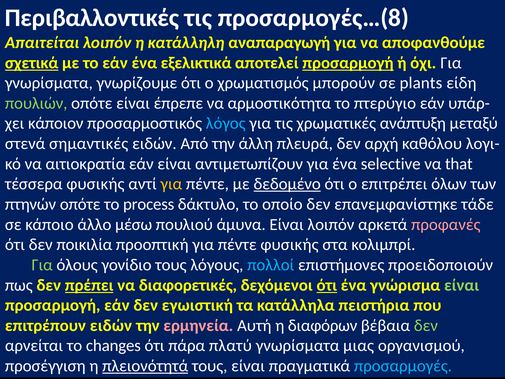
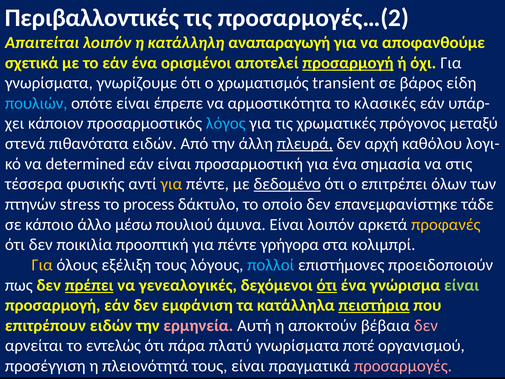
προσαρμογές…(8: προσαρμογές…(8 -> προσαρμογές…(2
σχετικά underline: present -> none
εξελικτικά: εξελικτικά -> ορισμένοι
μπορούν: μπορούν -> transient
plants: plants -> βάρος
πουλιών colour: light green -> light blue
πτερύγιο: πτερύγιο -> κλασικές
ανάπτυξη: ανάπτυξη -> πρόγονος
σημαντικές: σημαντικές -> πιθανότατα
πλευρά underline: none -> present
αιτιοκρατία: αιτιοκρατία -> determined
αντιμετωπίζουν: αντιμετωπίζουν -> προσαρμοστική
selective: selective -> σημασία
that: that -> στις
πτηνών οπότε: οπότε -> stress
προφανές colour: pink -> yellow
πέντε φυσικής: φυσικής -> γρήγορα
Για at (42, 265) colour: light green -> yellow
γονίδιο: γονίδιο -> εξέλιξη
διαφορετικές: διαφορετικές -> γενεαλογικές
εγωιστική: εγωιστική -> εμφάνιση
πειστήρια underline: none -> present
διαφόρων: διαφόρων -> αποκτούν
δεν at (426, 325) colour: light green -> pink
changes: changes -> εντελώς
μιας: μιας -> ποτέ
πλειονότητά underline: present -> none
προσαρμογές colour: light blue -> pink
